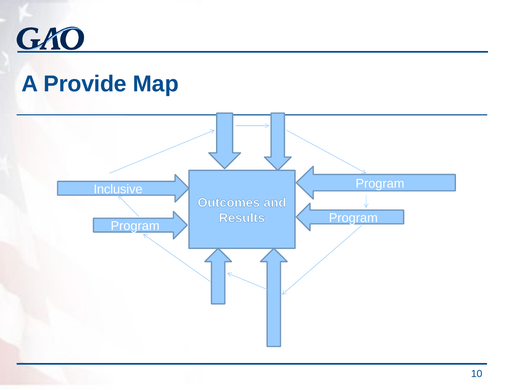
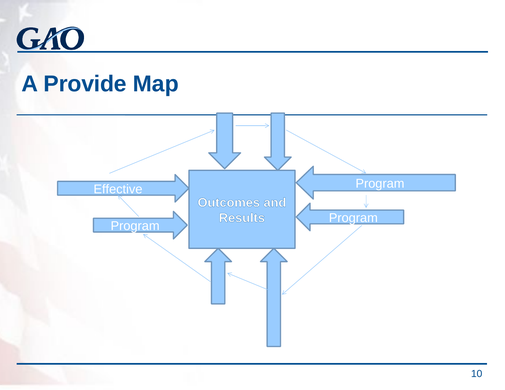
Inclusive: Inclusive -> Effective
